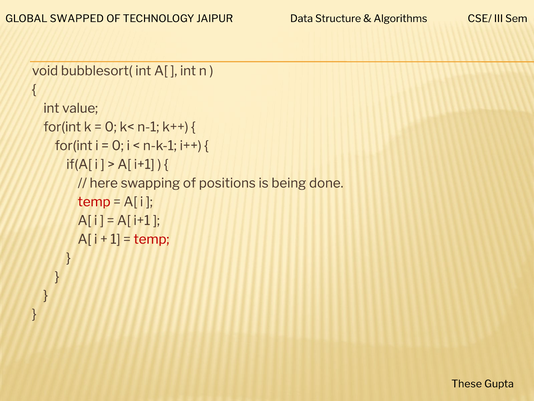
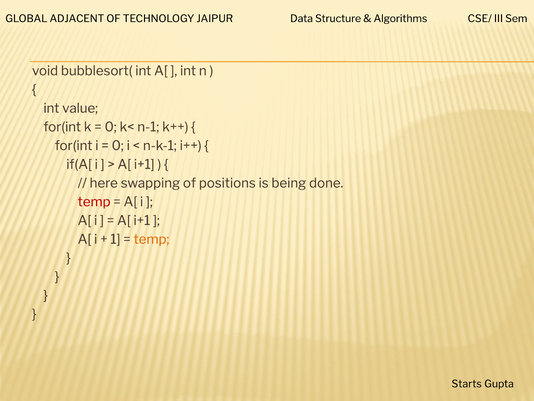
SWAPPED: SWAPPED -> ADJACENT
temp at (152, 239) colour: red -> orange
These: These -> Starts
